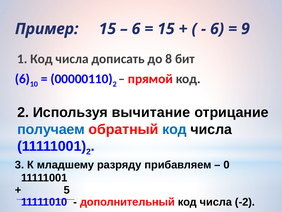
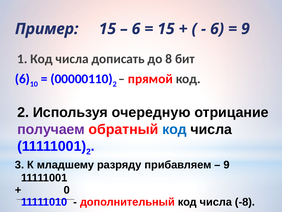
вычитание: вычитание -> очередную
получаем colour: blue -> purple
0 at (227, 165): 0 -> 9
5: 5 -> 0
-2: -2 -> -8
